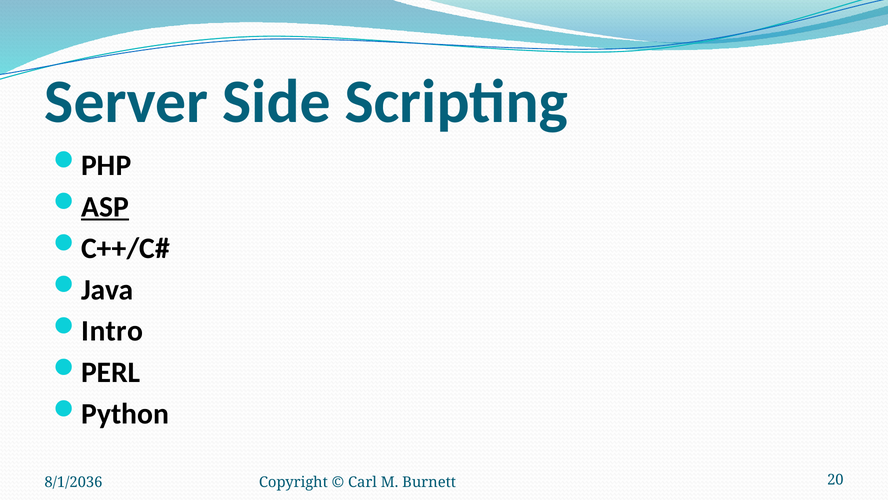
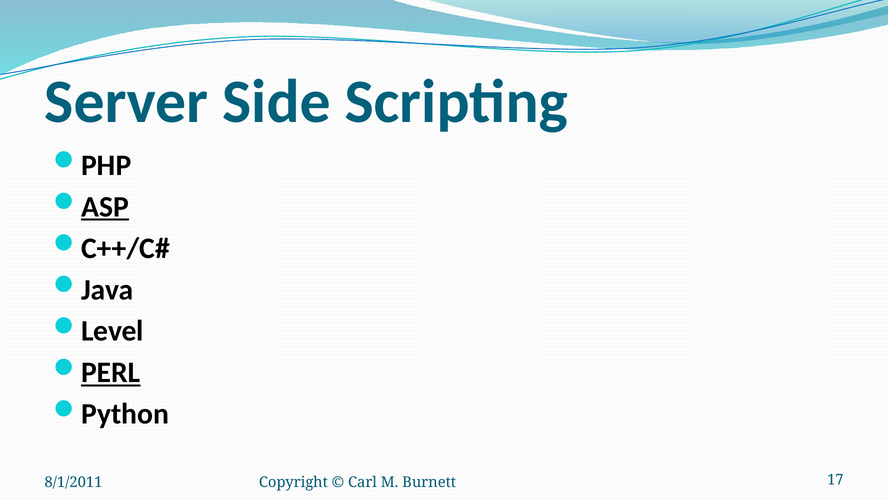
Intro: Intro -> Level
PERL underline: none -> present
8/1/2036: 8/1/2036 -> 8/1/2011
20: 20 -> 17
